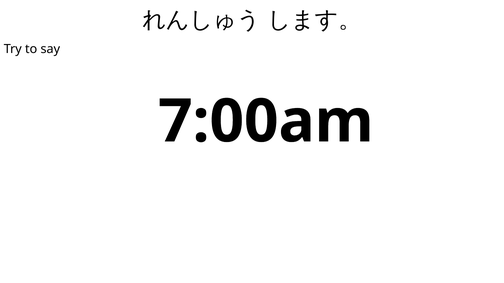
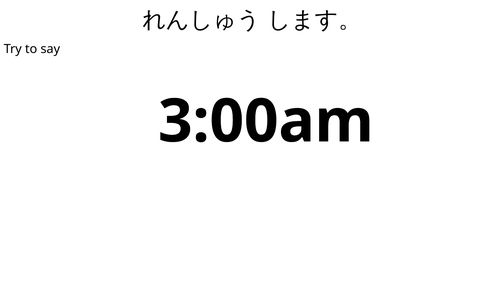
7:00am: 7:00am -> 3:00am
